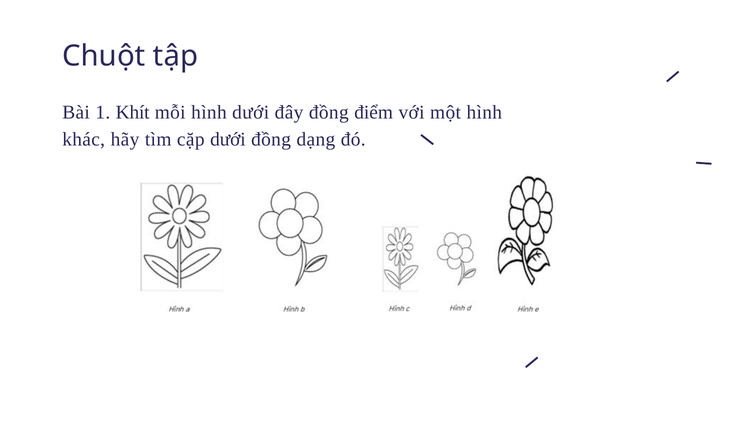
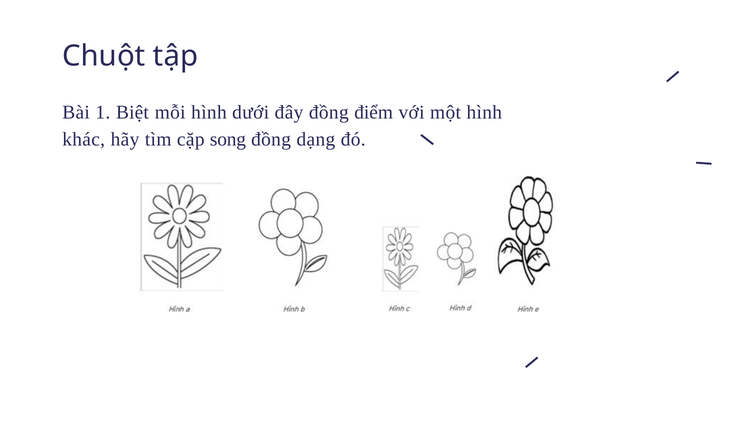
Khít: Khít -> Biệt
cặp dưới: dưới -> song
